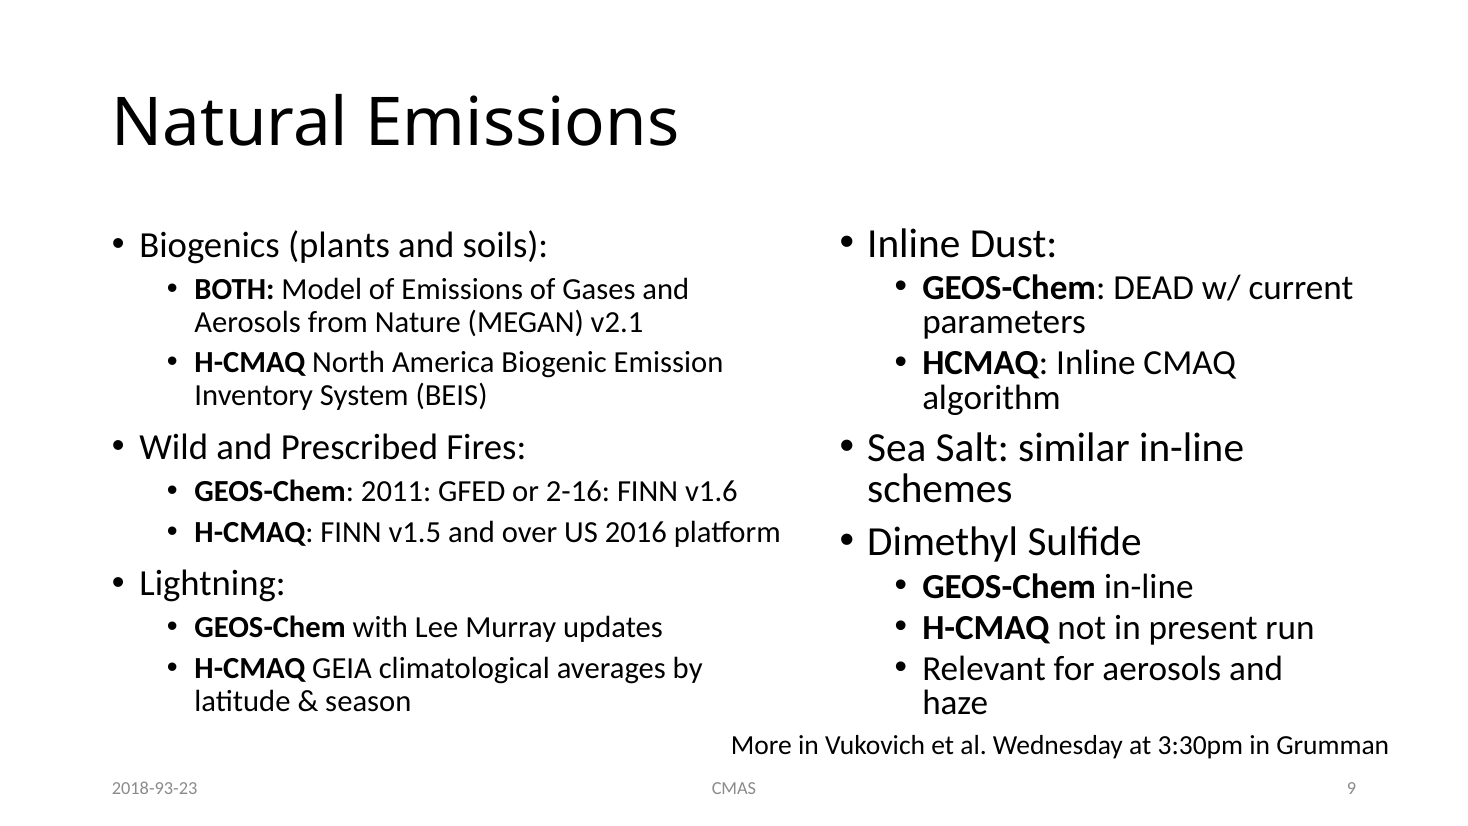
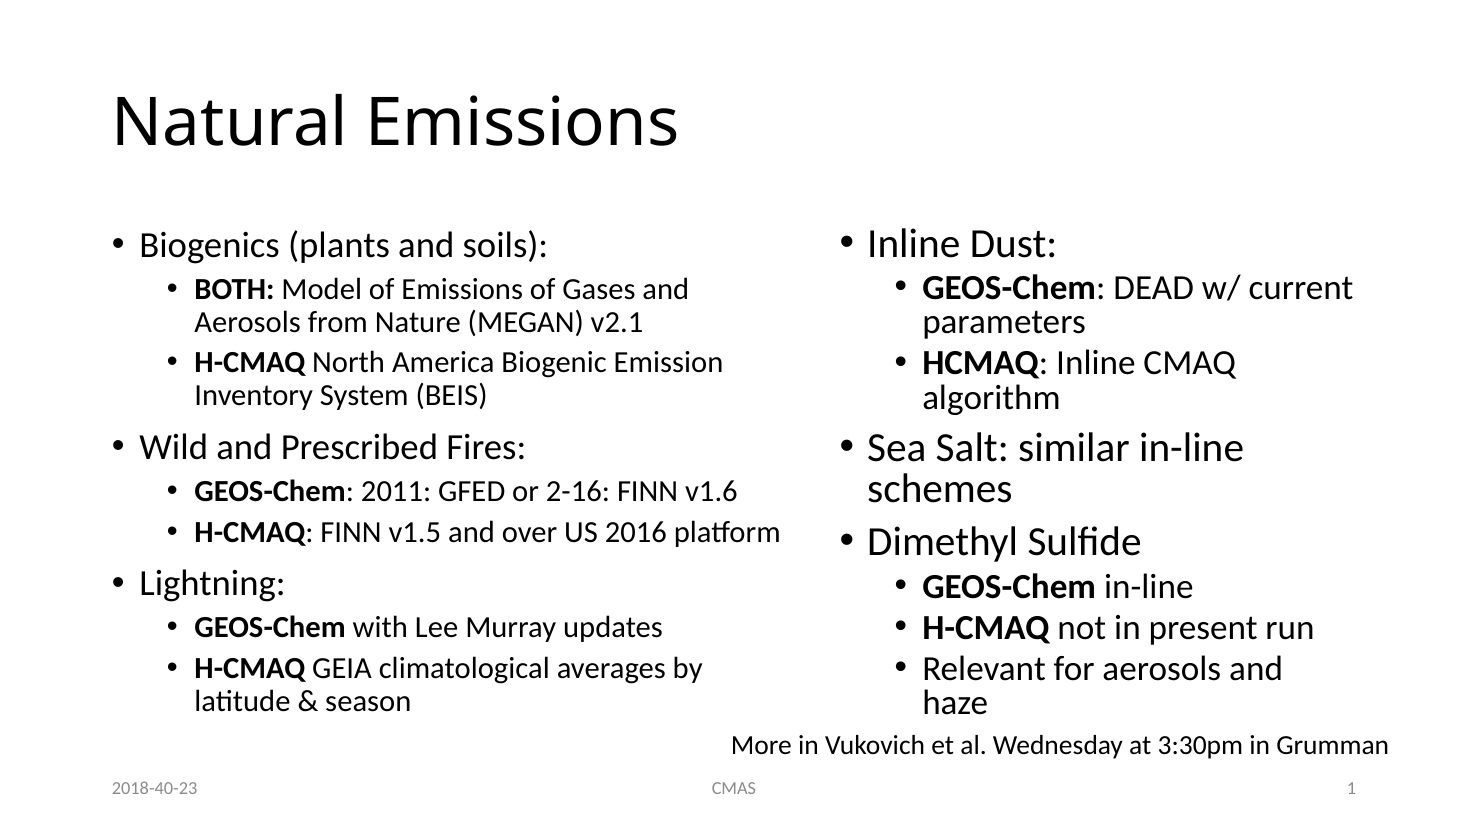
9: 9 -> 1
2018-93-23: 2018-93-23 -> 2018-40-23
